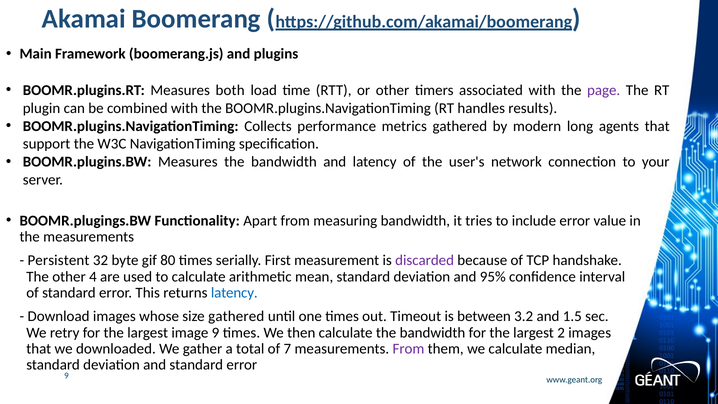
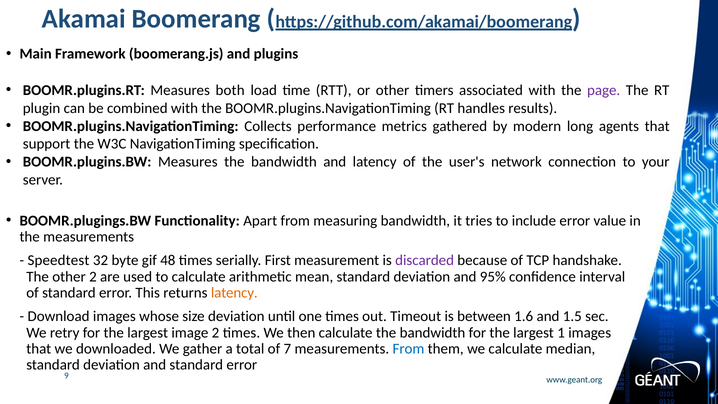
Persistent: Persistent -> Speedtest
80: 80 -> 48
other 4: 4 -> 2
latency at (234, 293) colour: blue -> orange
size gathered: gathered -> deviation
3.2: 3.2 -> 1.6
image 9: 9 -> 2
2: 2 -> 1
From at (408, 349) colour: purple -> blue
